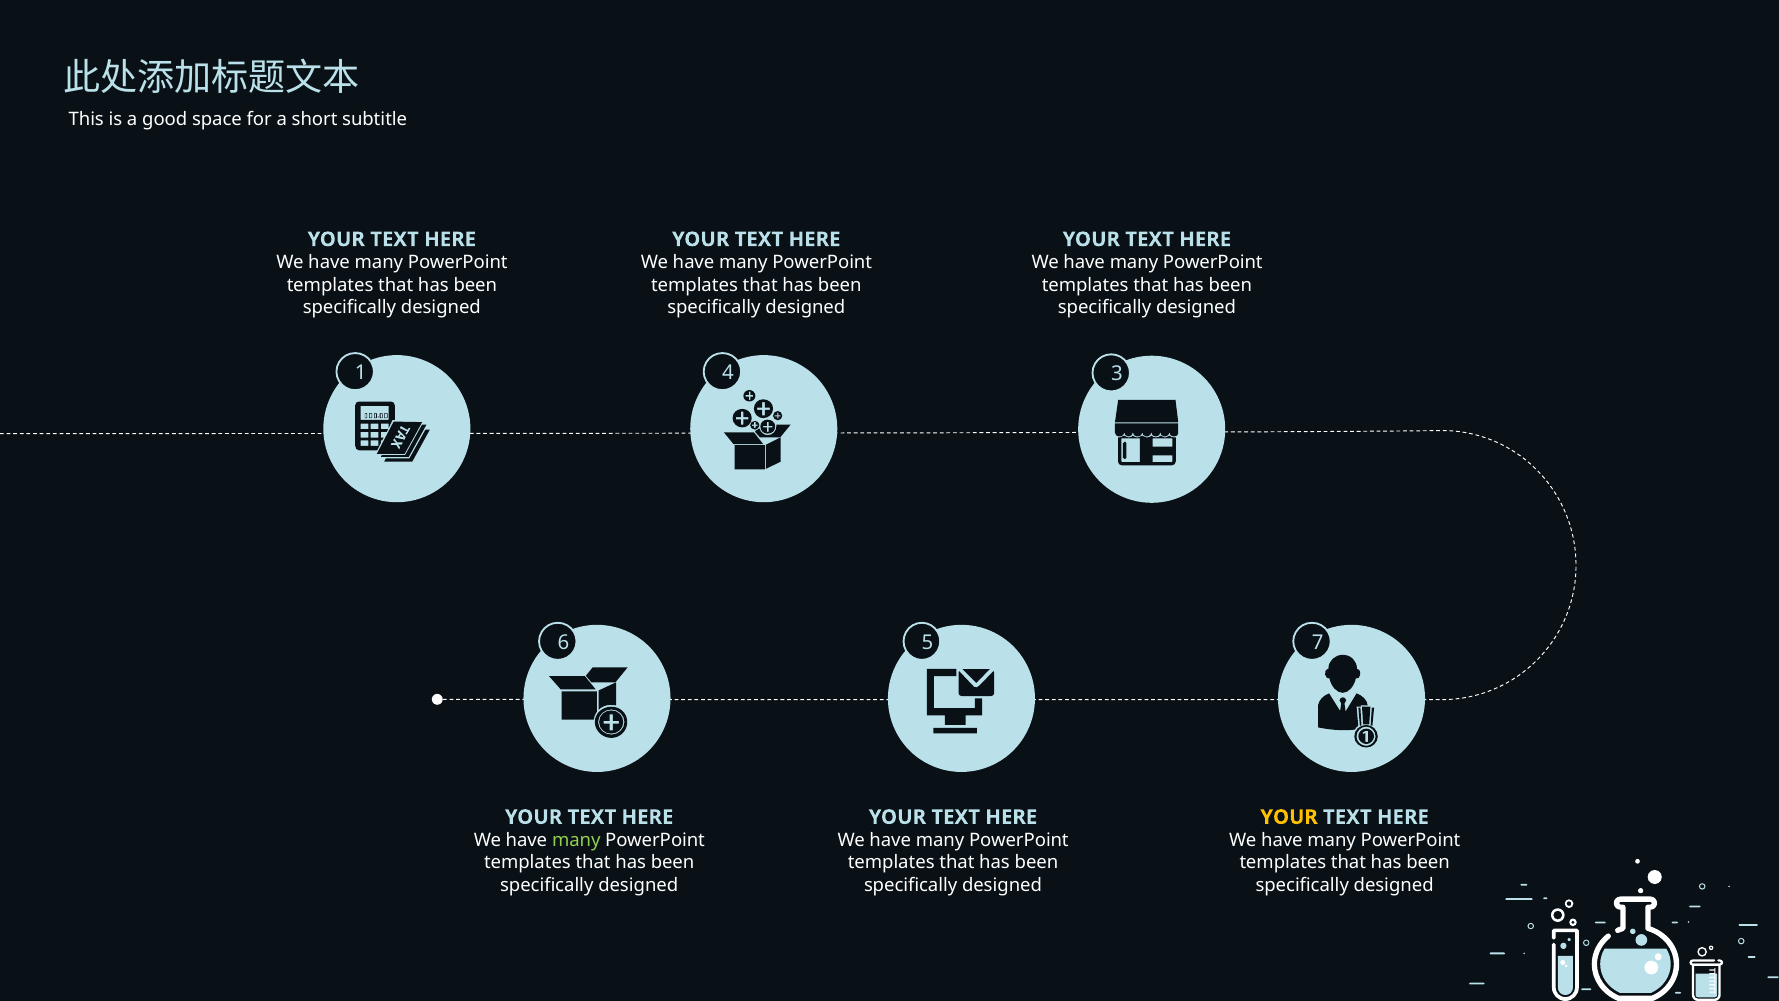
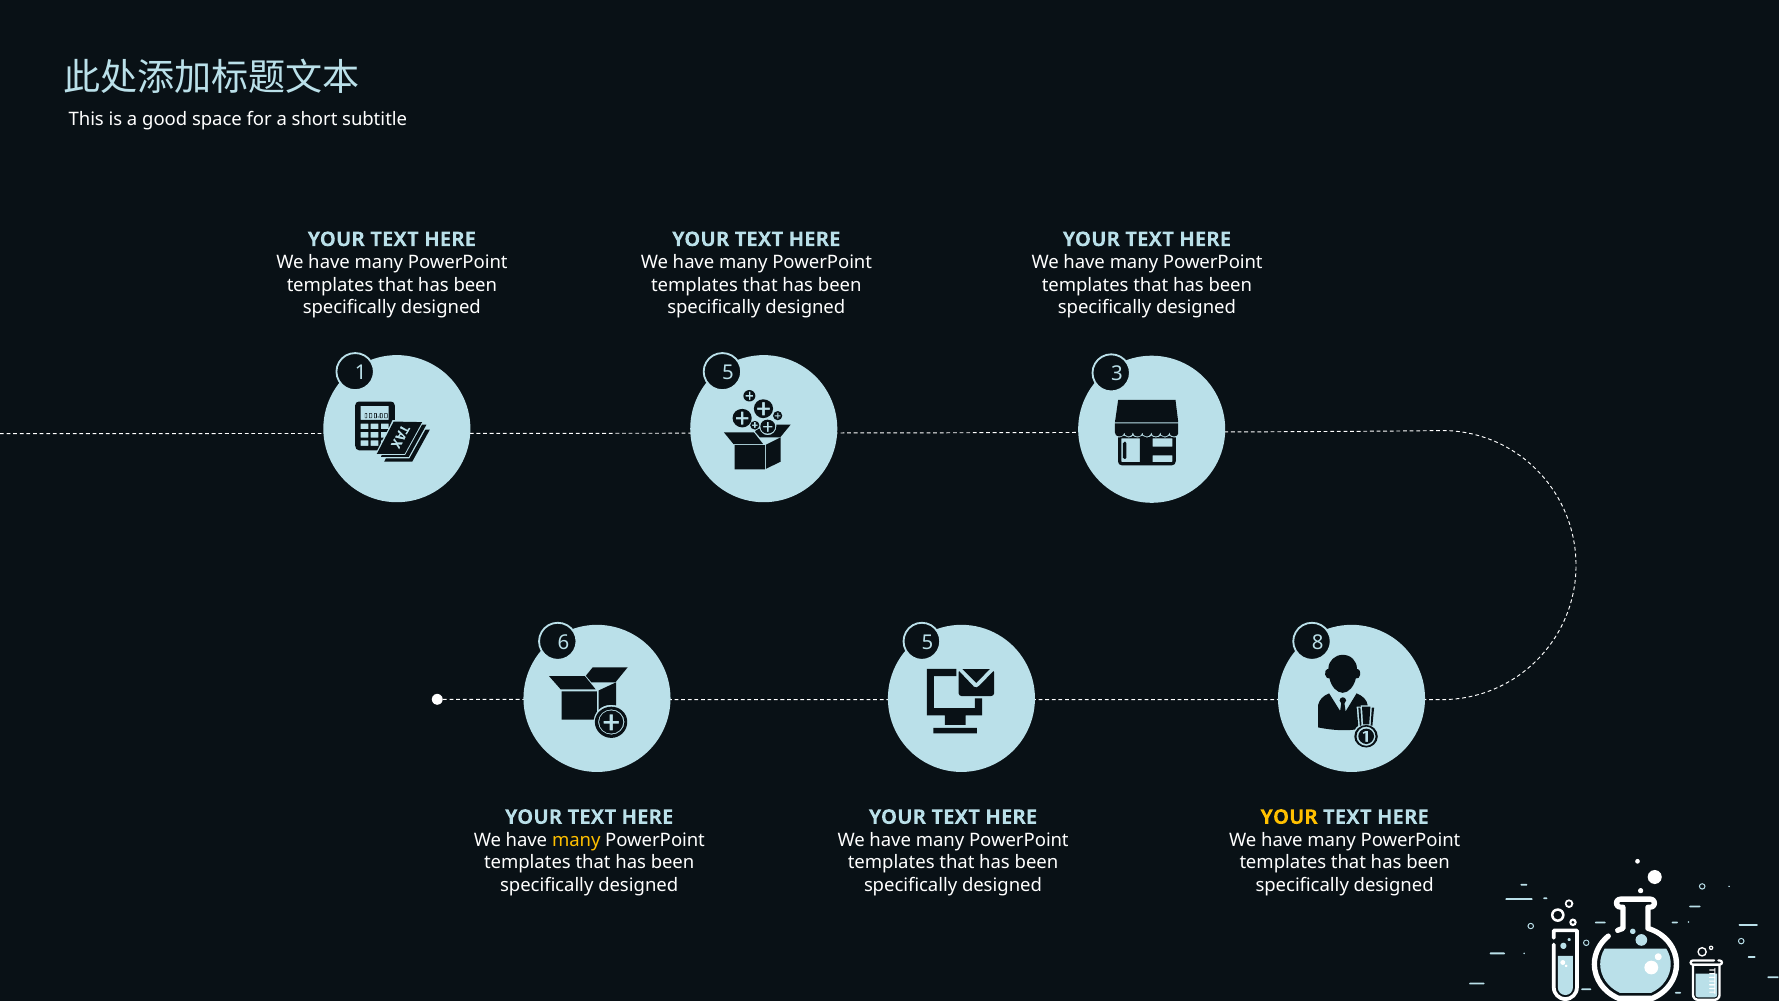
1 4: 4 -> 5
7: 7 -> 8
many at (576, 840) colour: light green -> yellow
